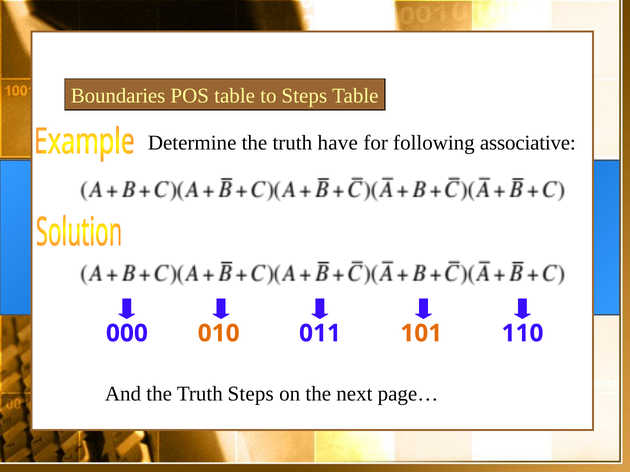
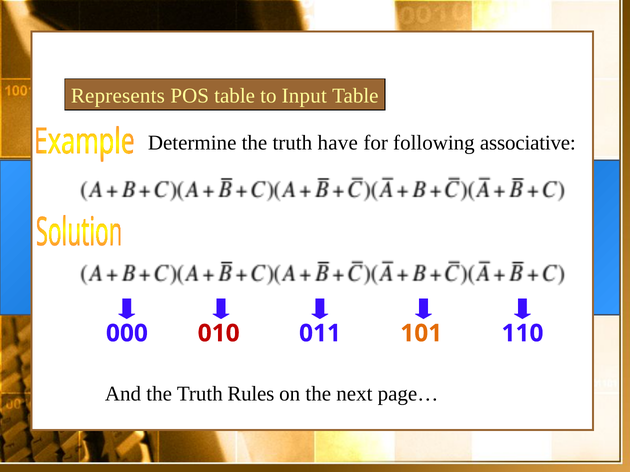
Boundaries: Boundaries -> Represents
to Steps: Steps -> Input
010 colour: orange -> red
Truth Steps: Steps -> Rules
